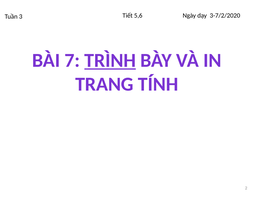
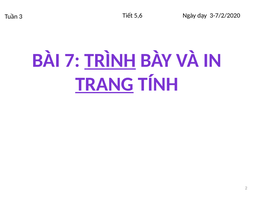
TRANG underline: none -> present
